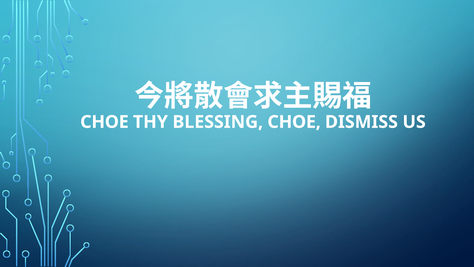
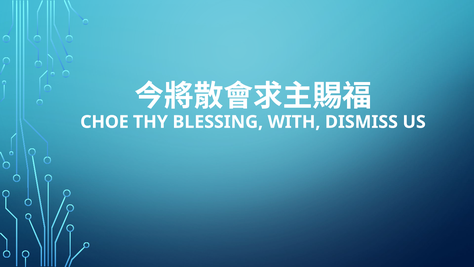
BLESSING CHOE: CHOE -> WITH
